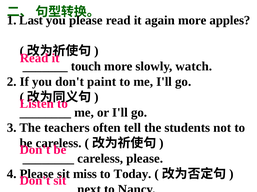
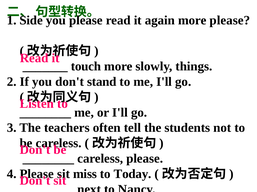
Last: Last -> Side
more apples: apples -> please
watch: watch -> things
paint: paint -> stand
